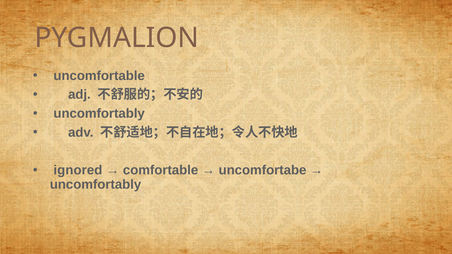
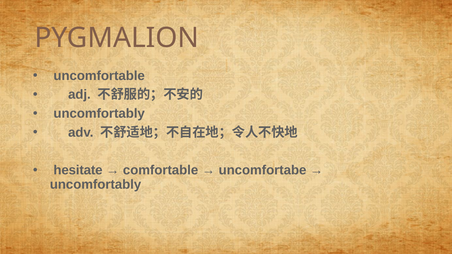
ignored: ignored -> hesitate
